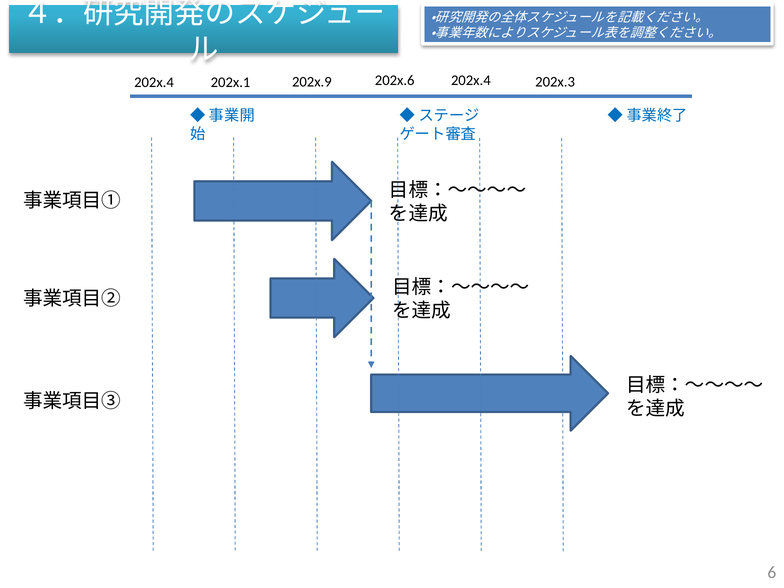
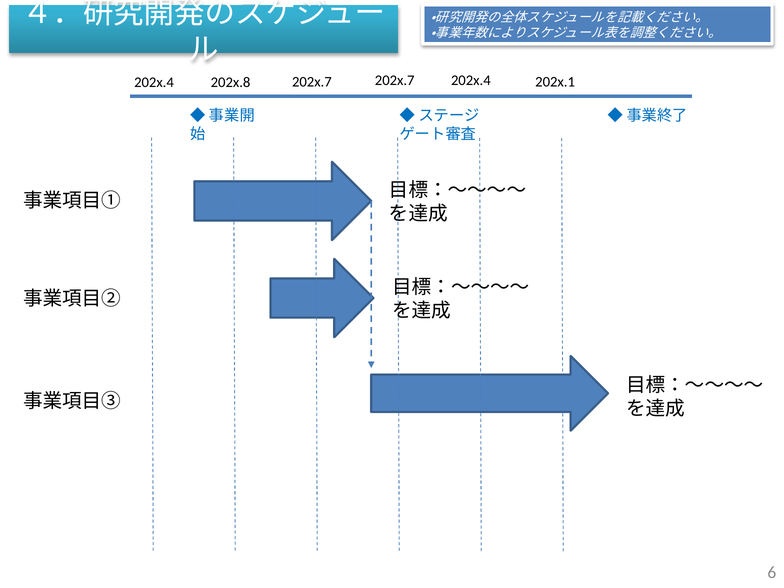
202x.6 at (395, 81): 202x.6 -> 202x.7
202x.3: 202x.3 -> 202x.1
202x.9 at (312, 82): 202x.9 -> 202x.7
202x.1: 202x.1 -> 202x.8
